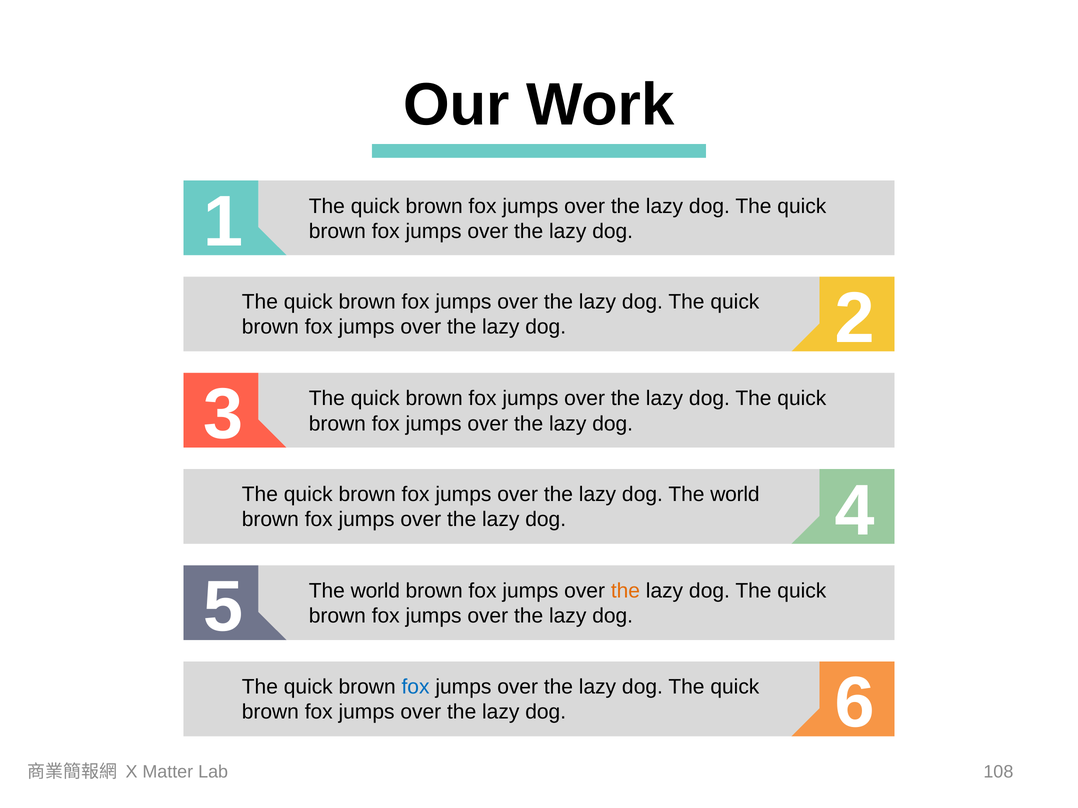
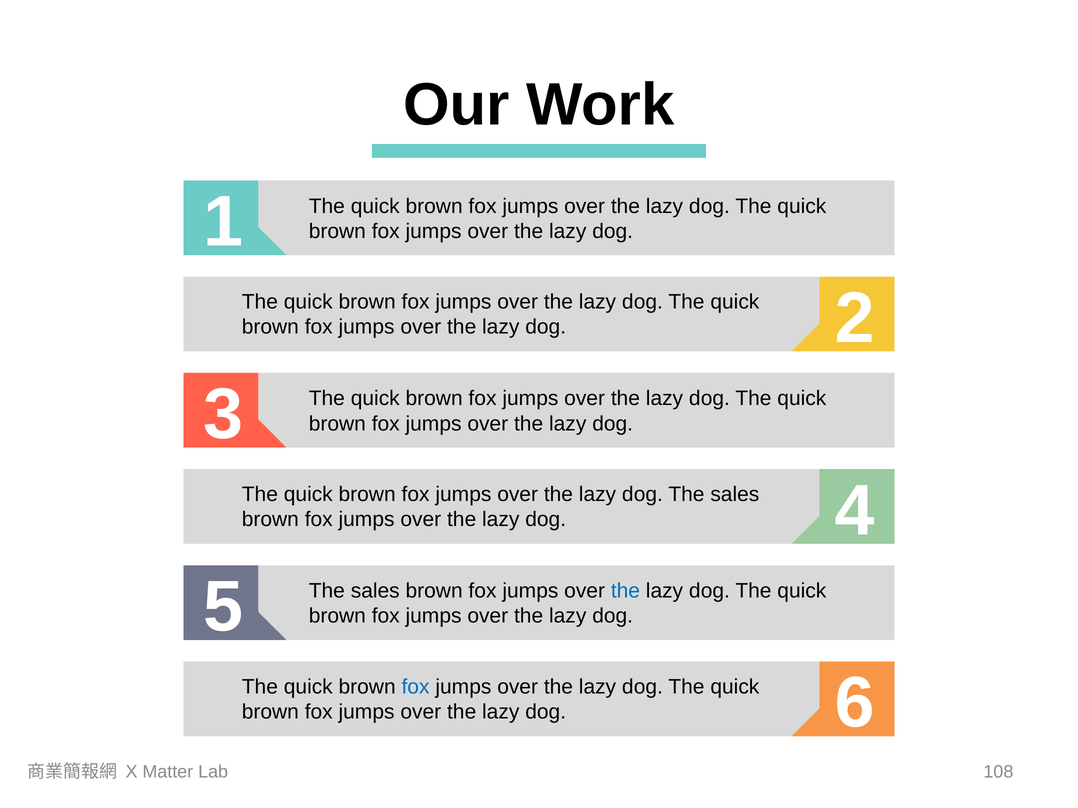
world at (735, 495): world -> sales
world at (375, 591): world -> sales
the at (625, 591) colour: orange -> blue
